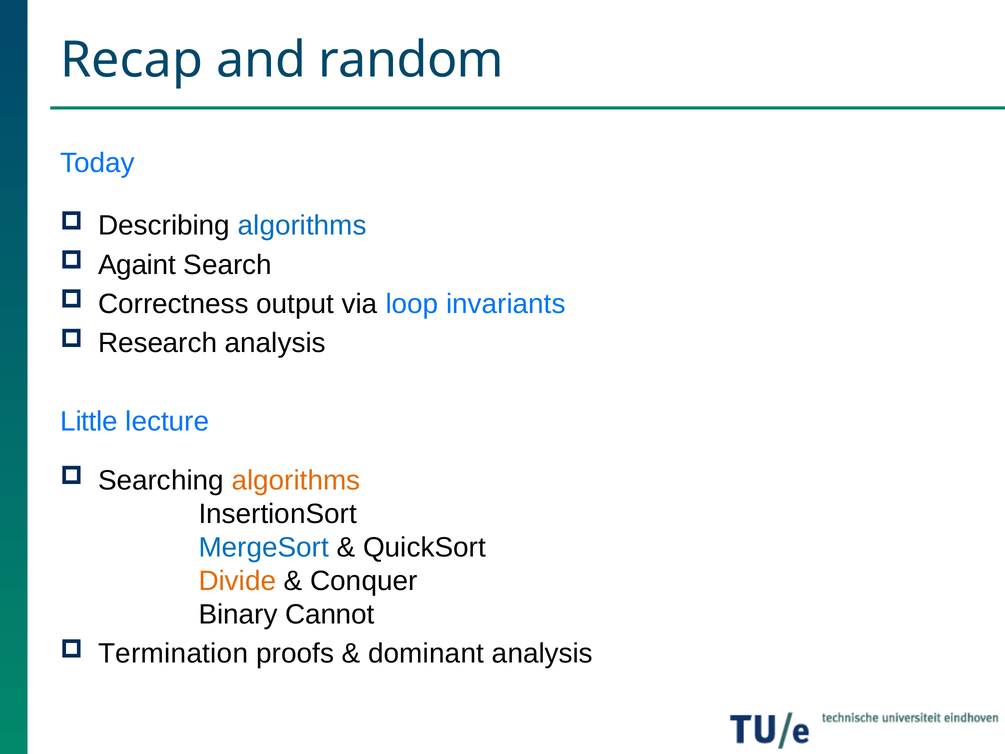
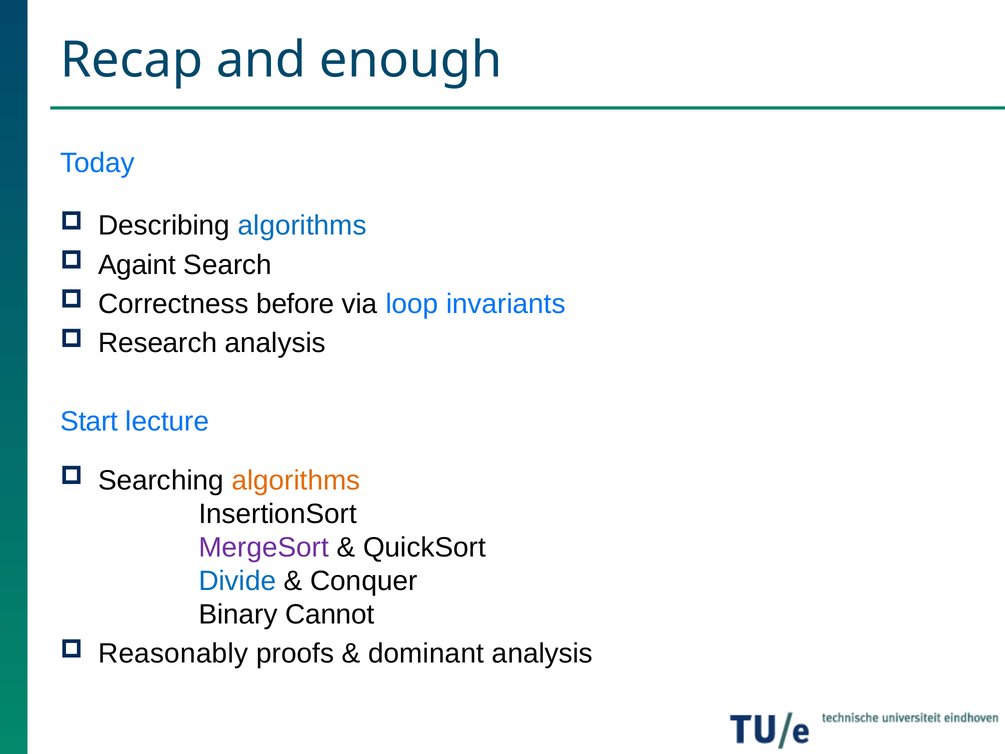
random: random -> enough
output: output -> before
Little: Little -> Start
MergeSort colour: blue -> purple
Divide colour: orange -> blue
Termination: Termination -> Reasonably
